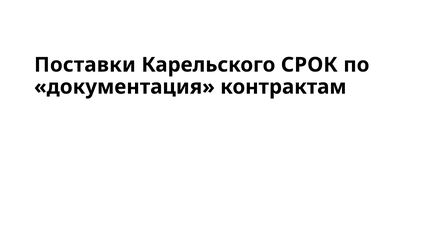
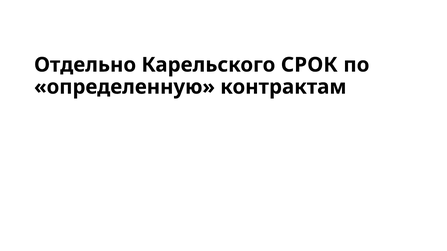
Поставки: Поставки -> Отдельно
документация: документация -> определенную
